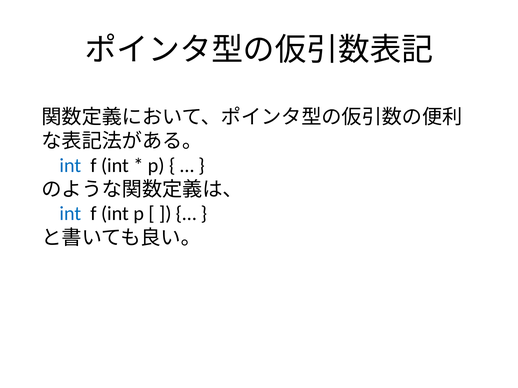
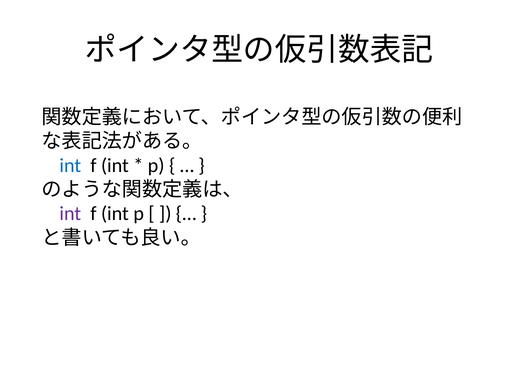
int at (71, 214) colour: blue -> purple
